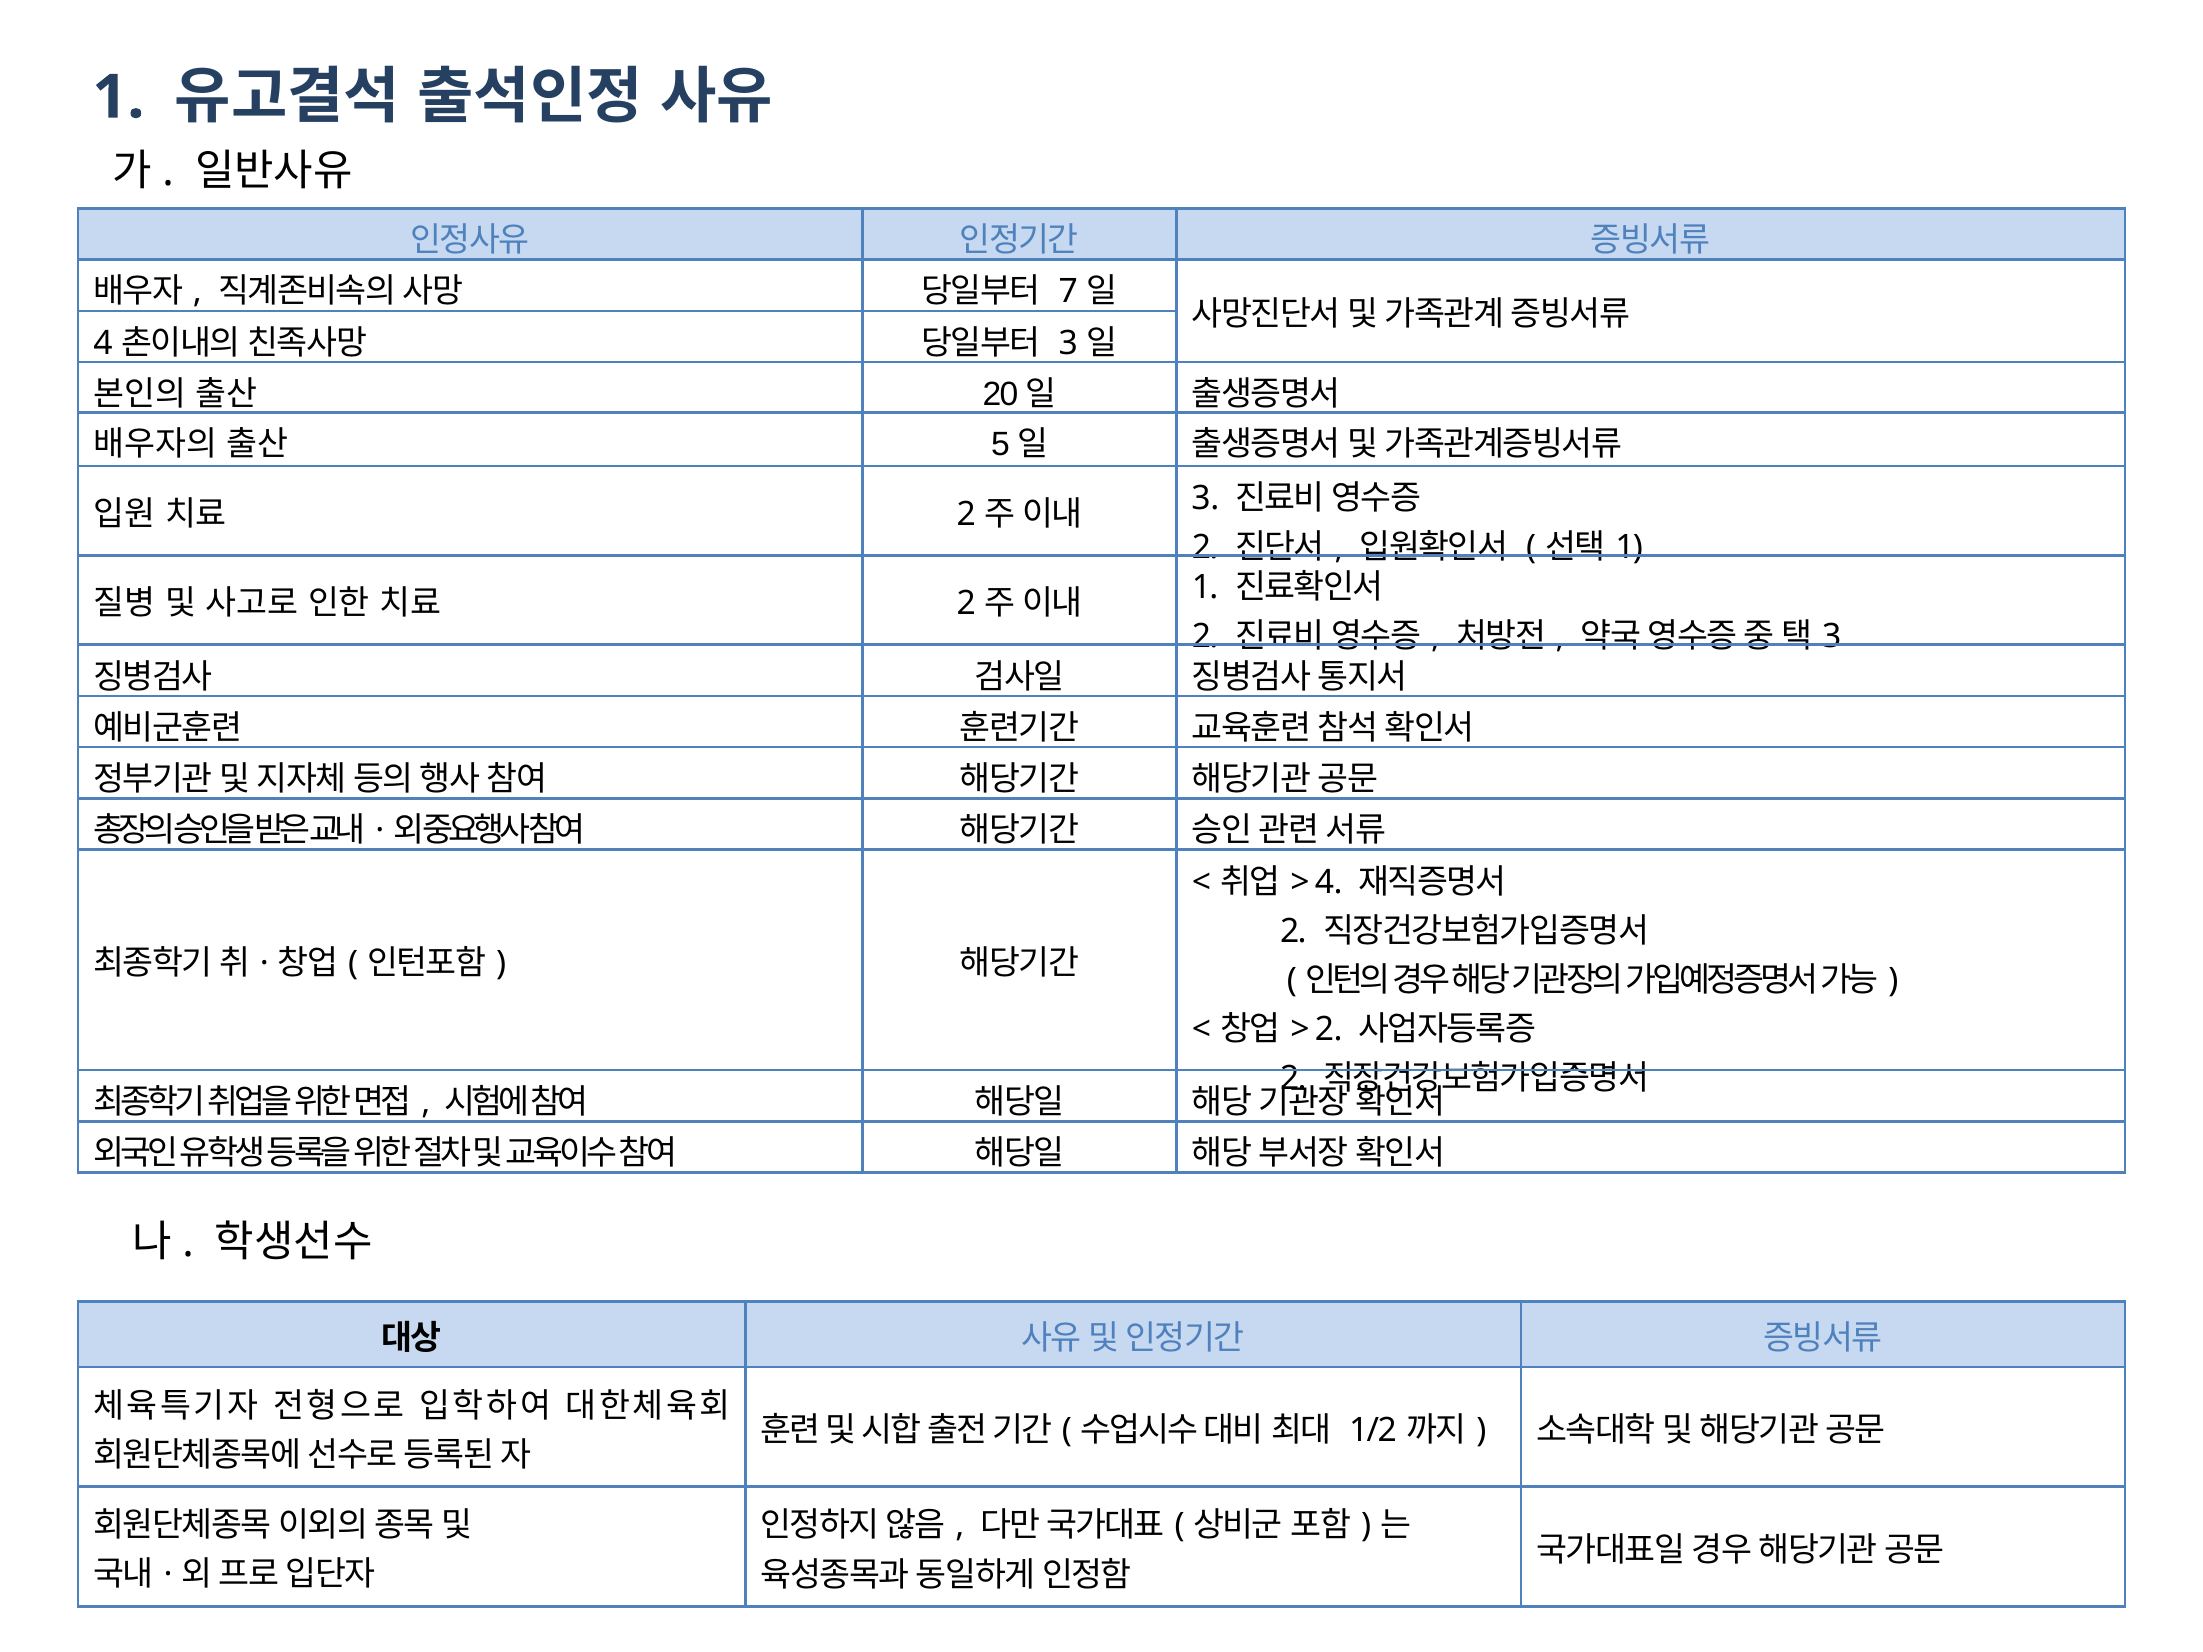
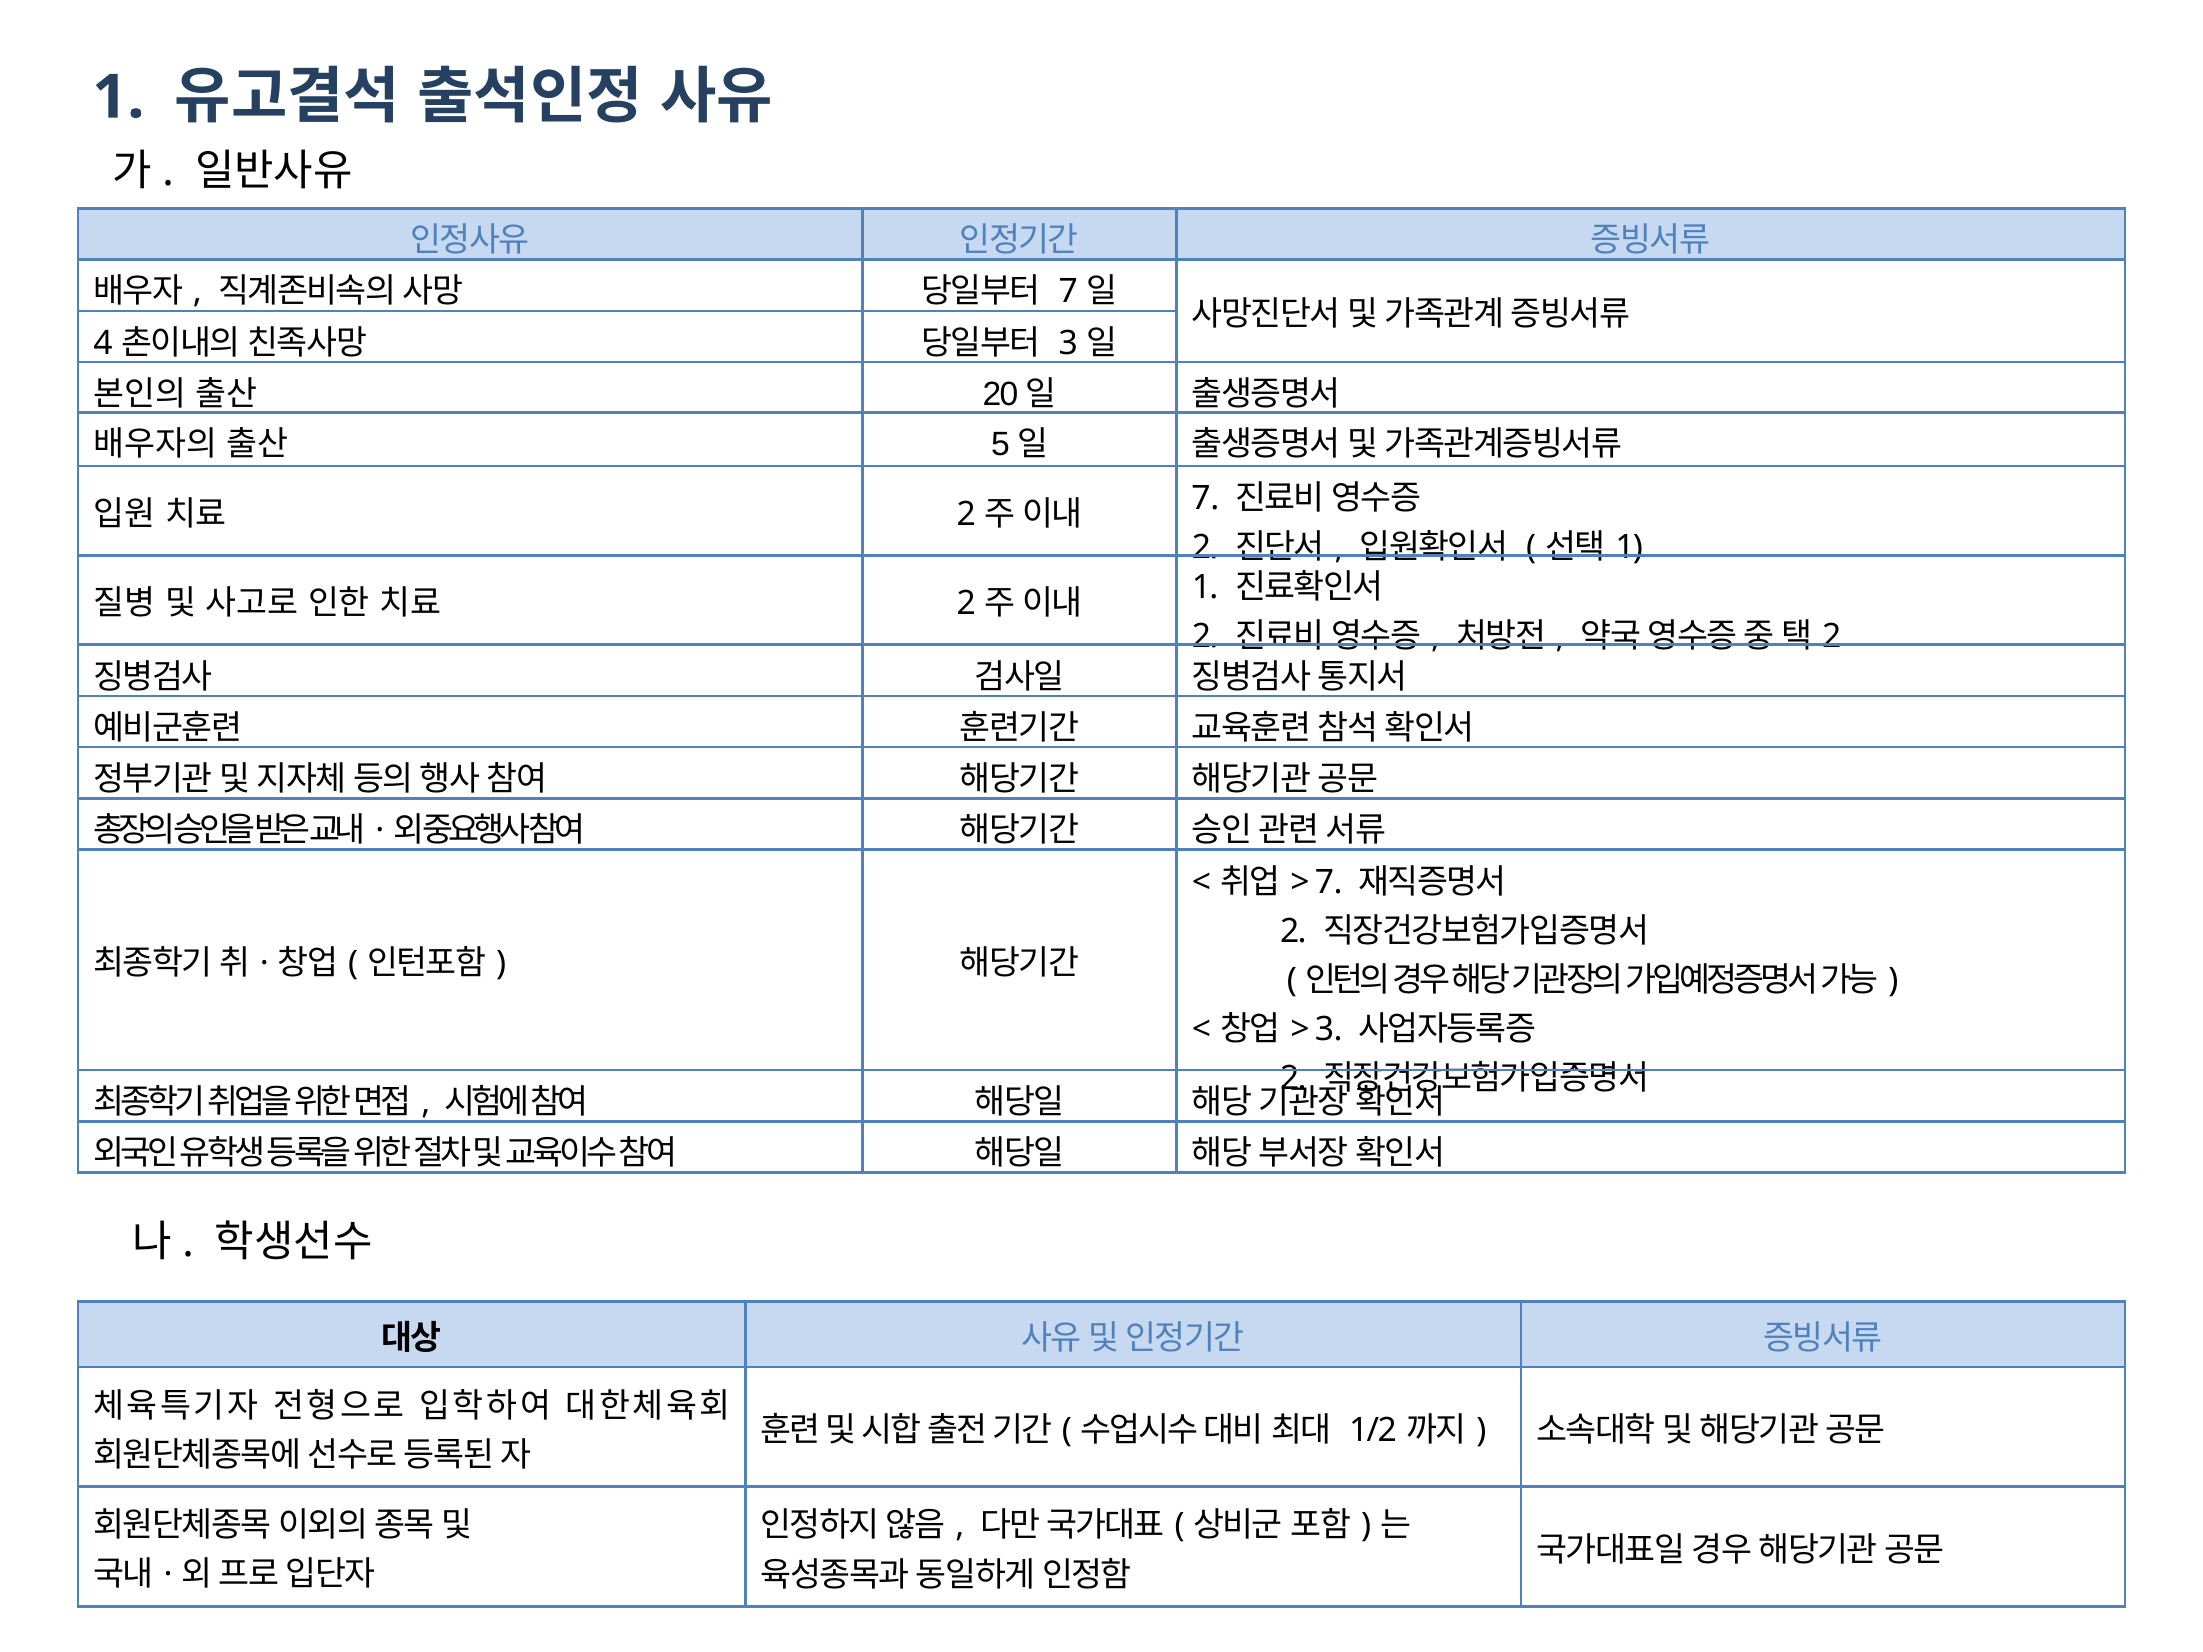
3 at (1205, 498): 3 -> 7
3 at (1832, 637): 3 -> 2
4 at (1329, 882): 4 -> 7
2 at (1329, 1030): 2 -> 3
